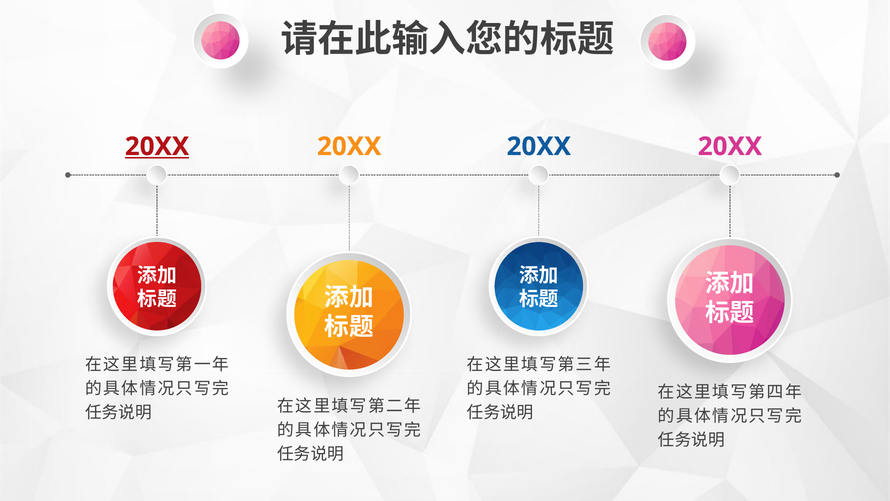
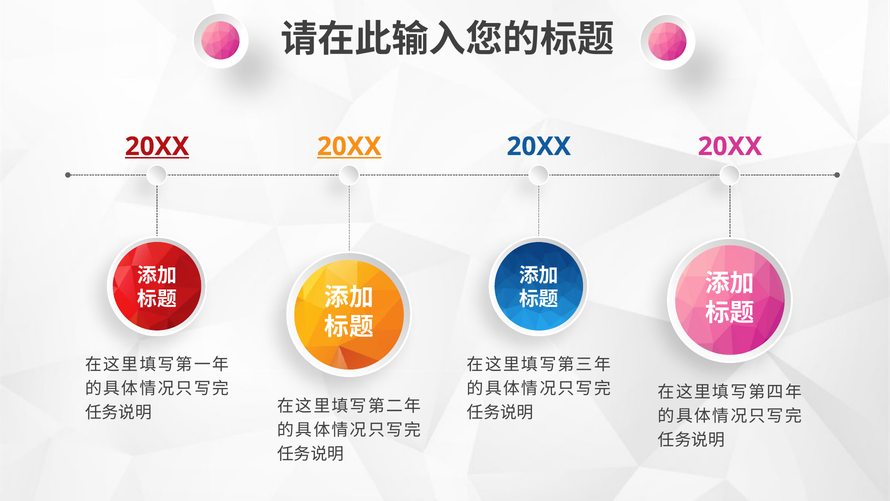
20XX at (349, 146) underline: none -> present
